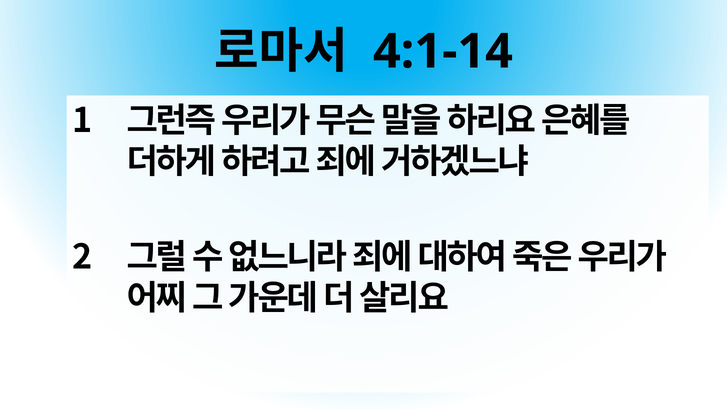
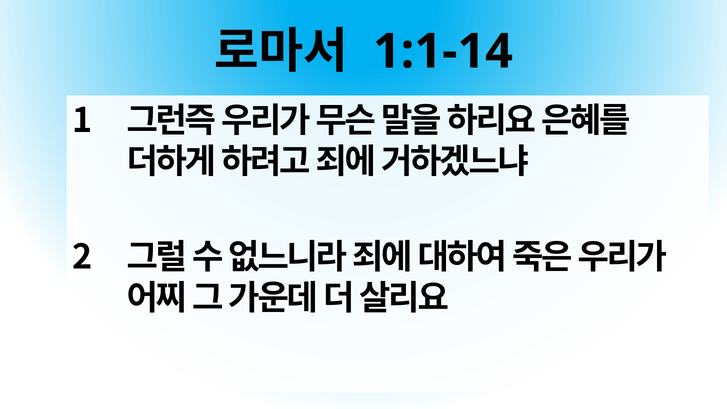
4:1-14: 4:1-14 -> 1:1-14
